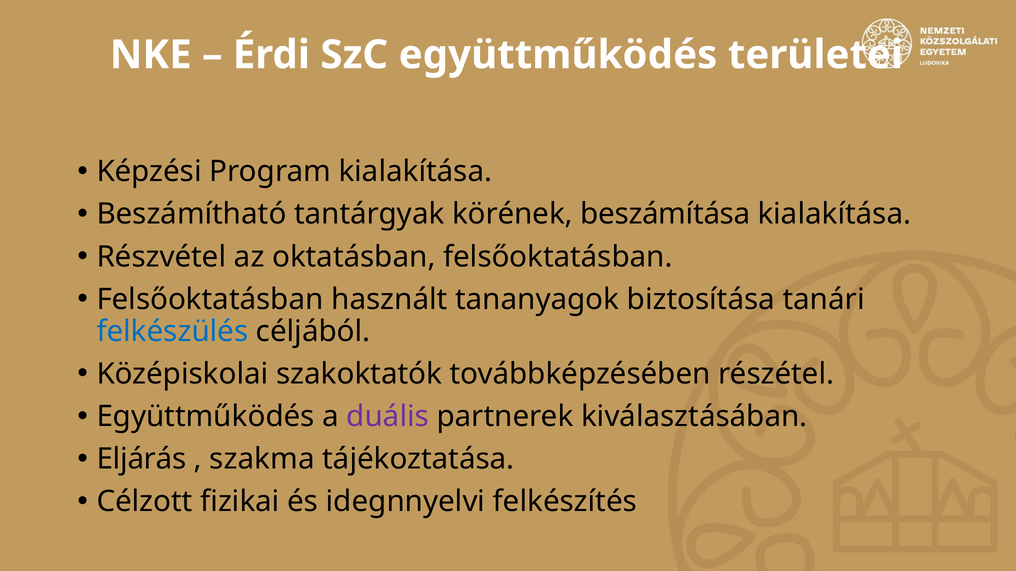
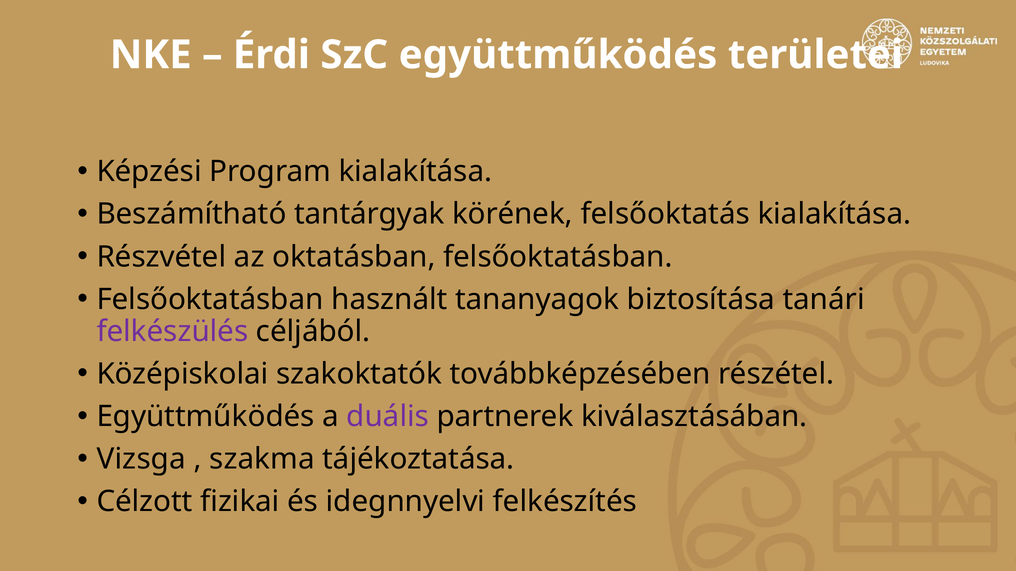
beszámítása: beszámítása -> felsőoktatás
felkészülés colour: blue -> purple
Eljárás: Eljárás -> Vizsga
